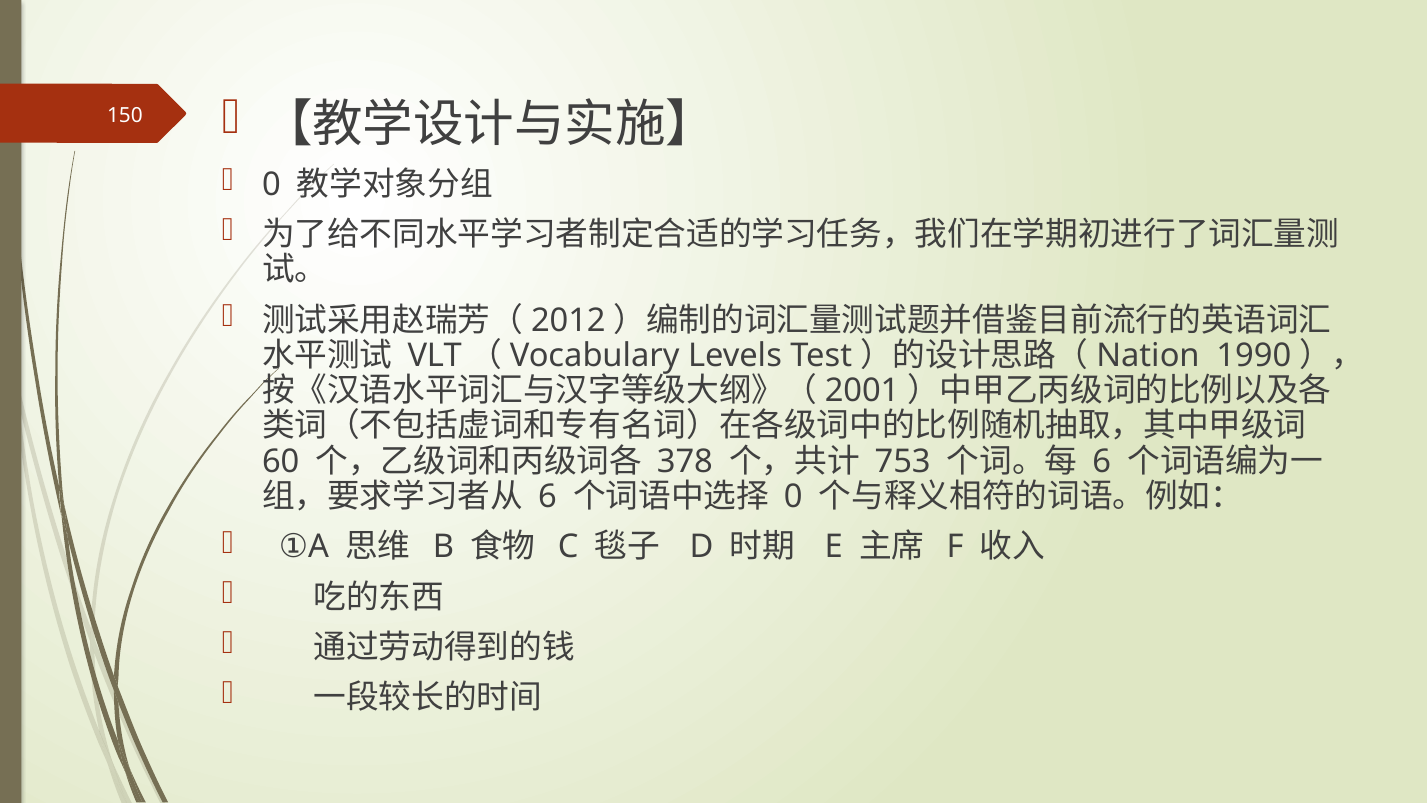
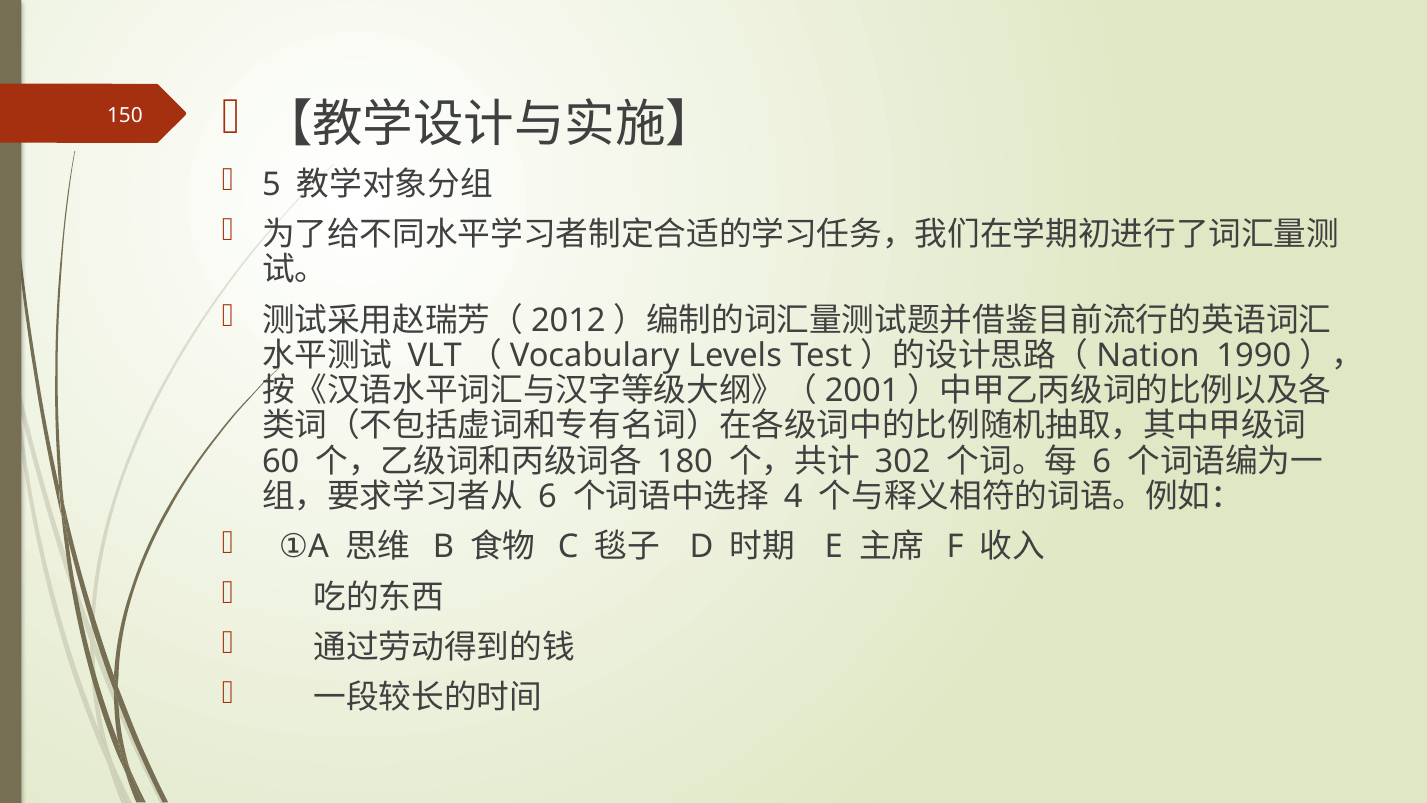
0 at (271, 184): 0 -> 5
378: 378 -> 180
753: 753 -> 302
0 at (793, 497): 0 -> 4
